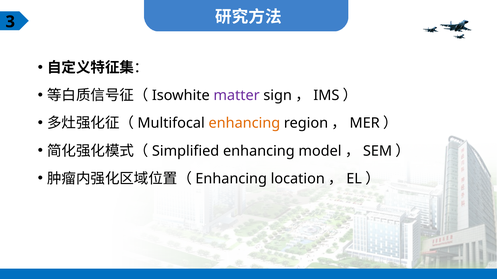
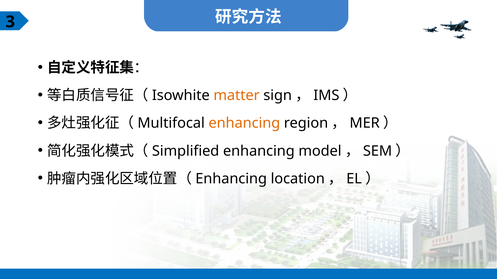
matter colour: purple -> orange
